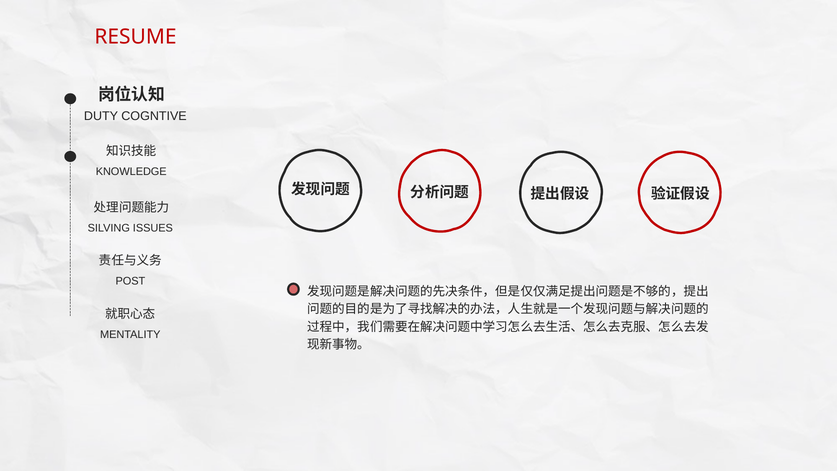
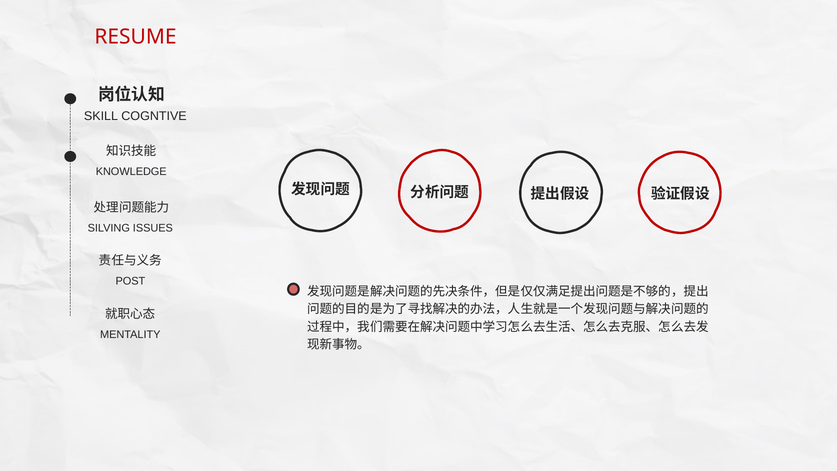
DUTY: DUTY -> SKILL
